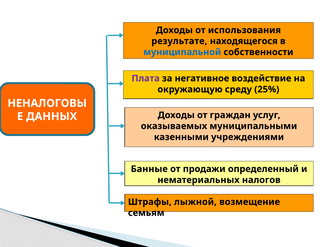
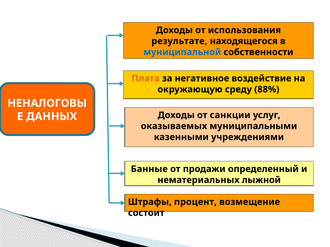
Плата colour: purple -> orange
25%: 25% -> 88%
граждан: граждан -> санкции
налогов: налогов -> лыжной
лыжной: лыжной -> процент
семьям: семьям -> состоит
